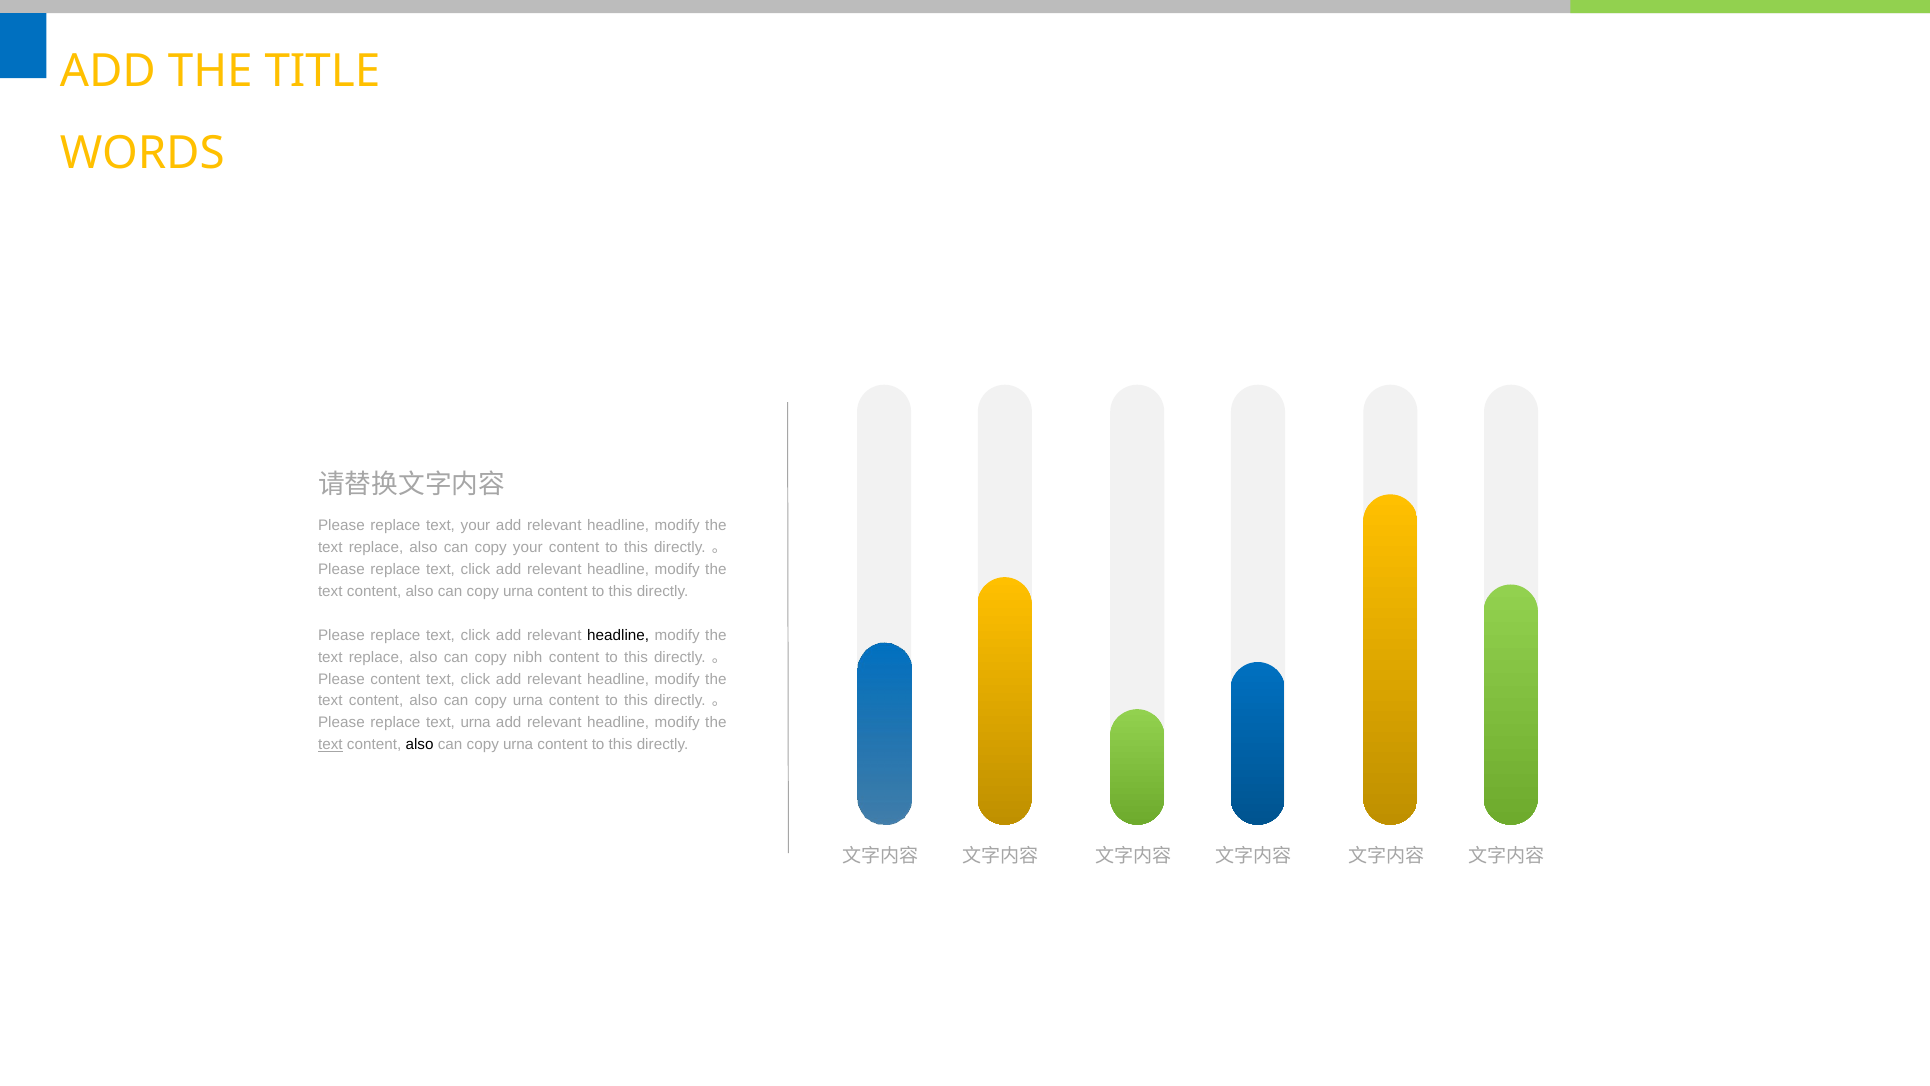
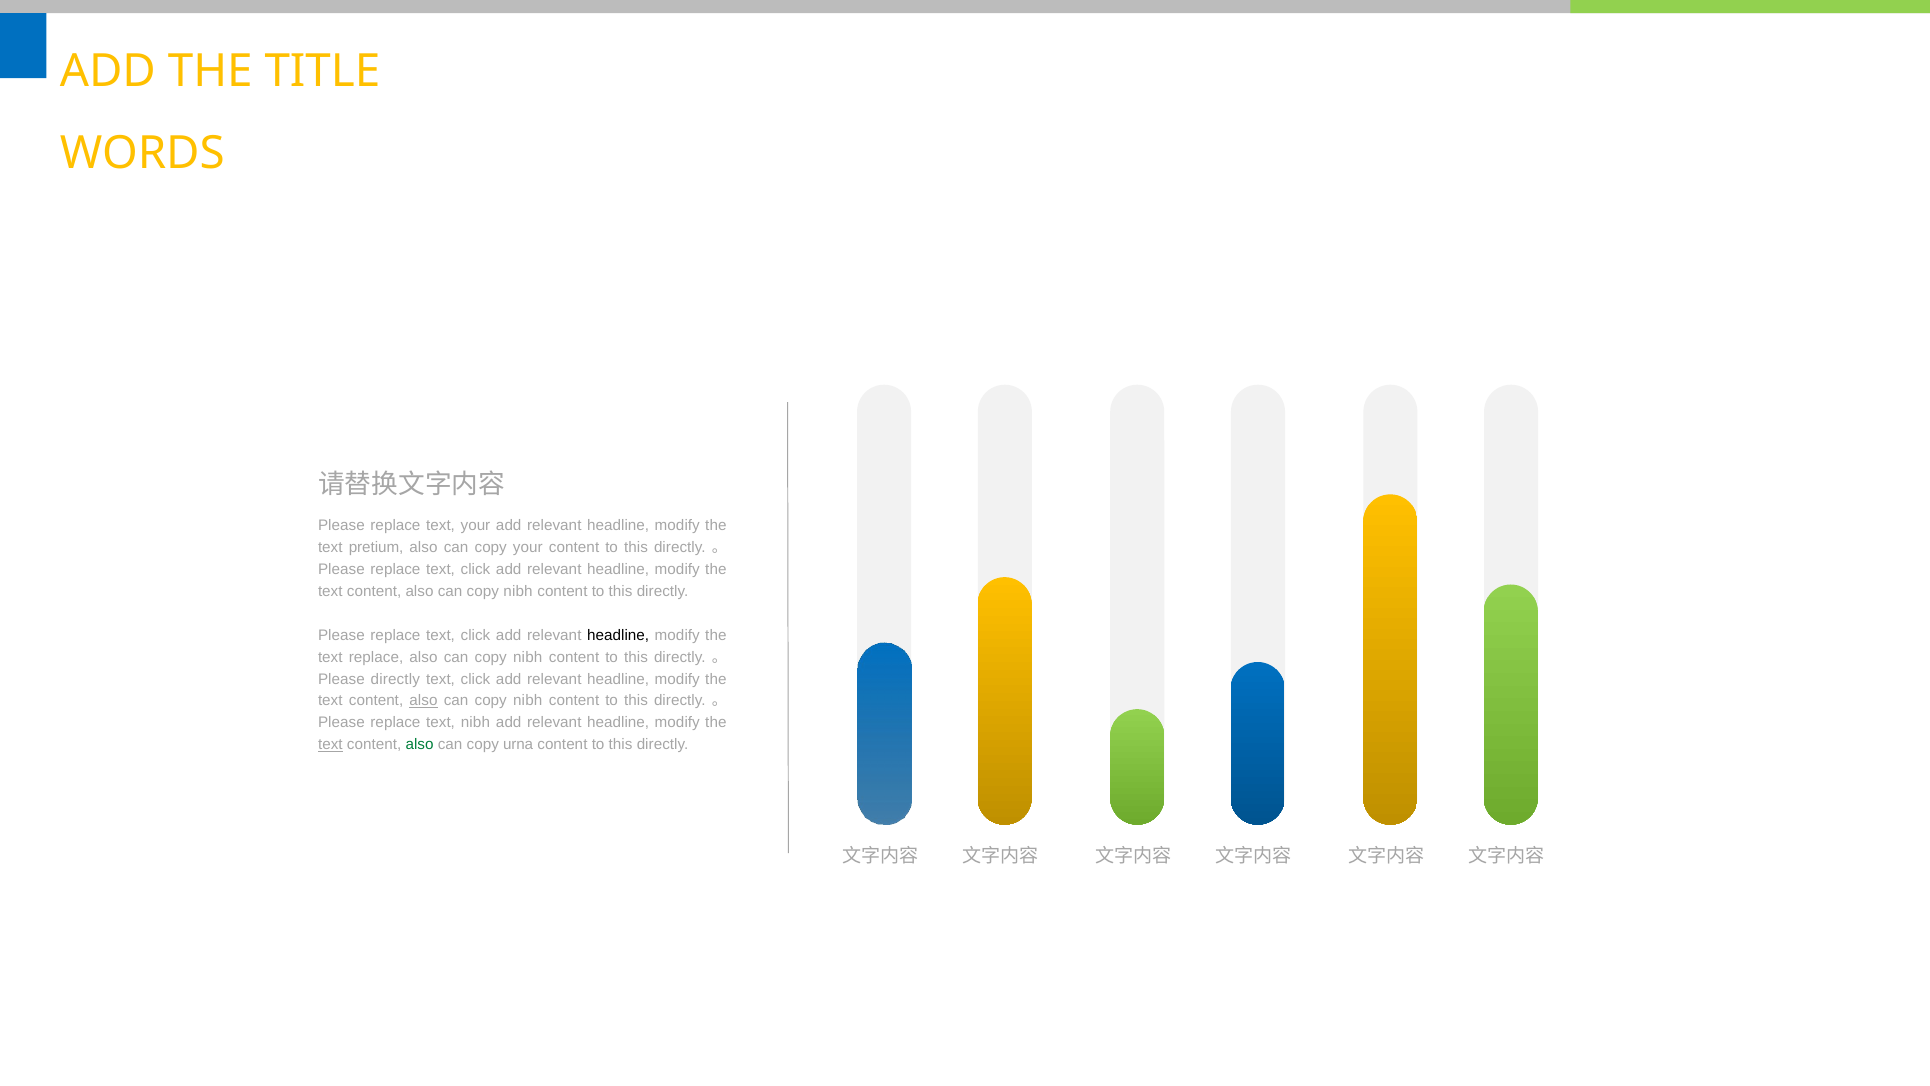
replace at (376, 547): replace -> pretium
urna at (518, 591): urna -> nibh
Please content: content -> directly
also at (423, 701) underline: none -> present
urna at (528, 701): urna -> nibh
text urna: urna -> nibh
also at (420, 744) colour: black -> green
